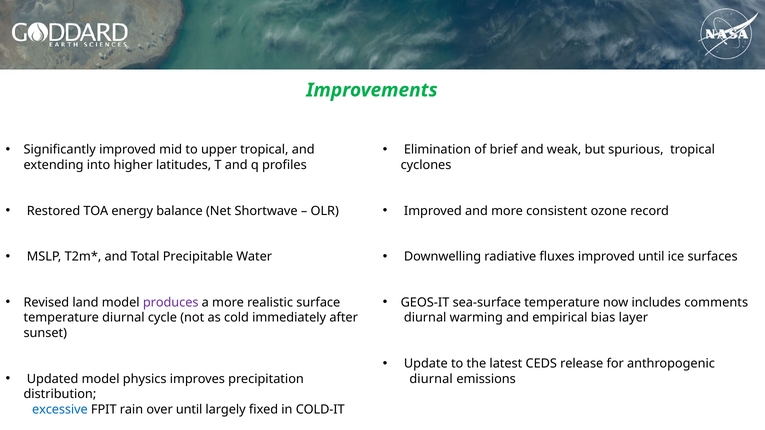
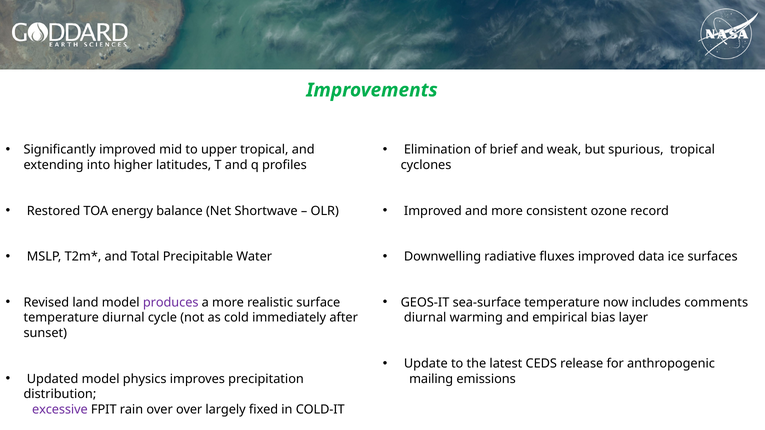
improved until: until -> data
diurnal at (431, 379): diurnal -> mailing
excessive colour: blue -> purple
over until: until -> over
